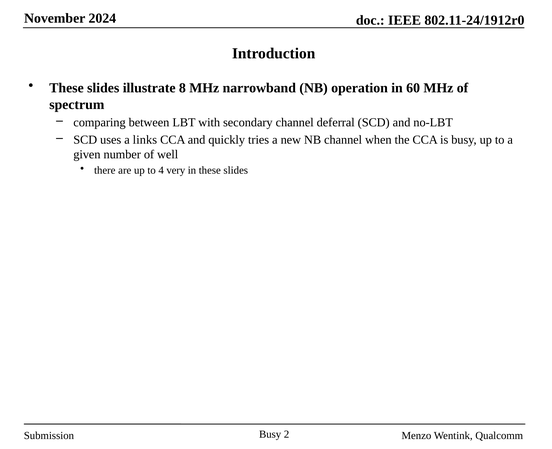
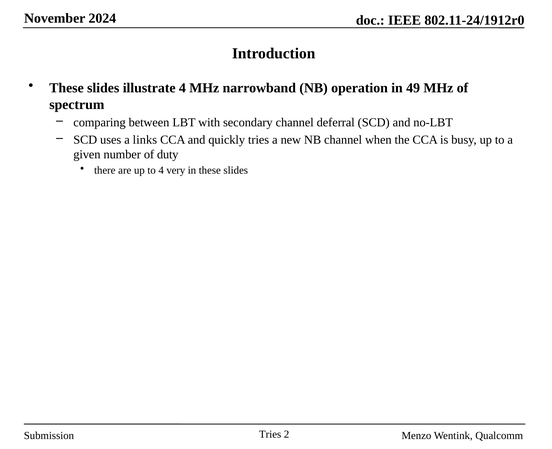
illustrate 8: 8 -> 4
60: 60 -> 49
well: well -> duty
Busy at (270, 434): Busy -> Tries
